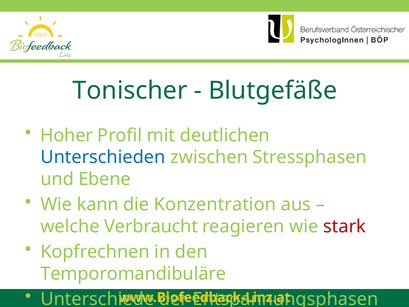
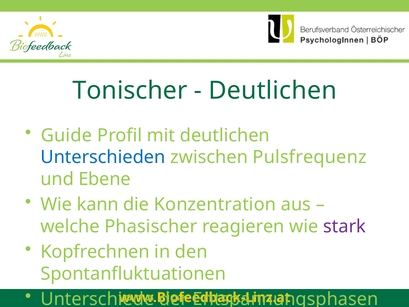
Blutgefäße at (273, 91): Blutgefäße -> Deutlichen
Hoher: Hoher -> Guide
Stressphasen: Stressphasen -> Pulsfrequenz
Verbraucht: Verbraucht -> Phasischer
stark colour: red -> purple
Temporomandibuläre: Temporomandibuläre -> Spontanfluktuationen
